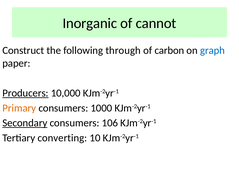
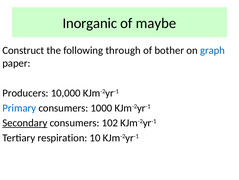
cannot: cannot -> maybe
carbon: carbon -> bother
Producers underline: present -> none
Primary colour: orange -> blue
106: 106 -> 102
converting: converting -> respiration
